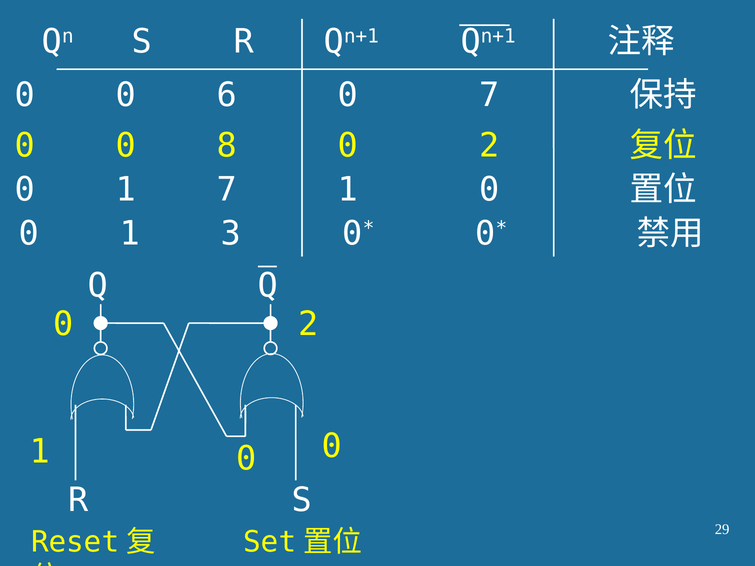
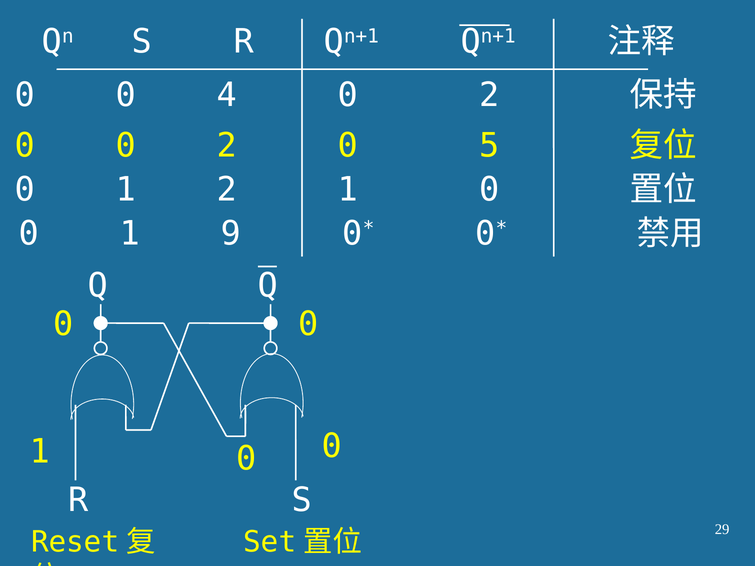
6: 6 -> 4
7 at (489, 95): 7 -> 2
0 0 8: 8 -> 2
2 at (489, 146): 2 -> 5
1 7: 7 -> 2
3: 3 -> 9
2 at (308, 324): 2 -> 0
